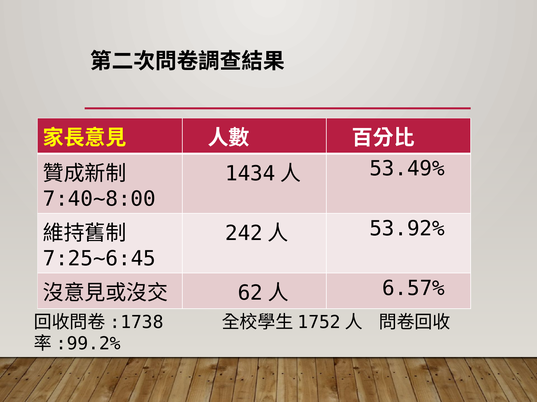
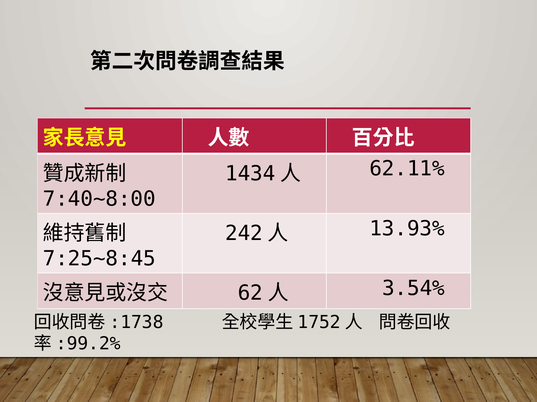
53.49%: 53.49% -> 62.11%
53.92%: 53.92% -> 13.93%
7:25~6:45: 7:25~6:45 -> 7:25~8:45
6.57%: 6.57% -> 3.54%
